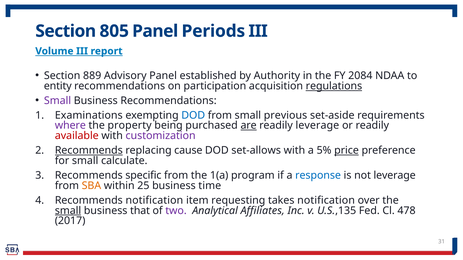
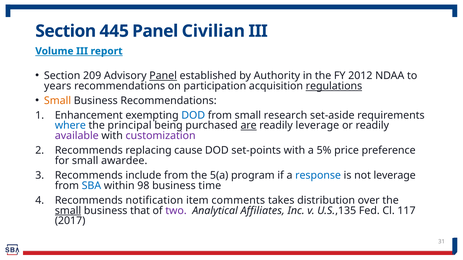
805: 805 -> 445
Periods: Periods -> Civilian
889: 889 -> 209
Panel at (163, 76) underline: none -> present
2084: 2084 -> 2012
entity: entity -> years
Small at (58, 101) colour: purple -> orange
Examinations: Examinations -> Enhancement
previous: previous -> research
where colour: purple -> blue
property: property -> principal
available colour: red -> purple
Recommends at (89, 151) underline: present -> none
set-allows: set-allows -> set-points
price underline: present -> none
calculate: calculate -> awardee
specific: specific -> include
1(a: 1(a -> 5(a
SBA colour: orange -> blue
25: 25 -> 98
requesting: requesting -> comments
takes notification: notification -> distribution
478: 478 -> 117
